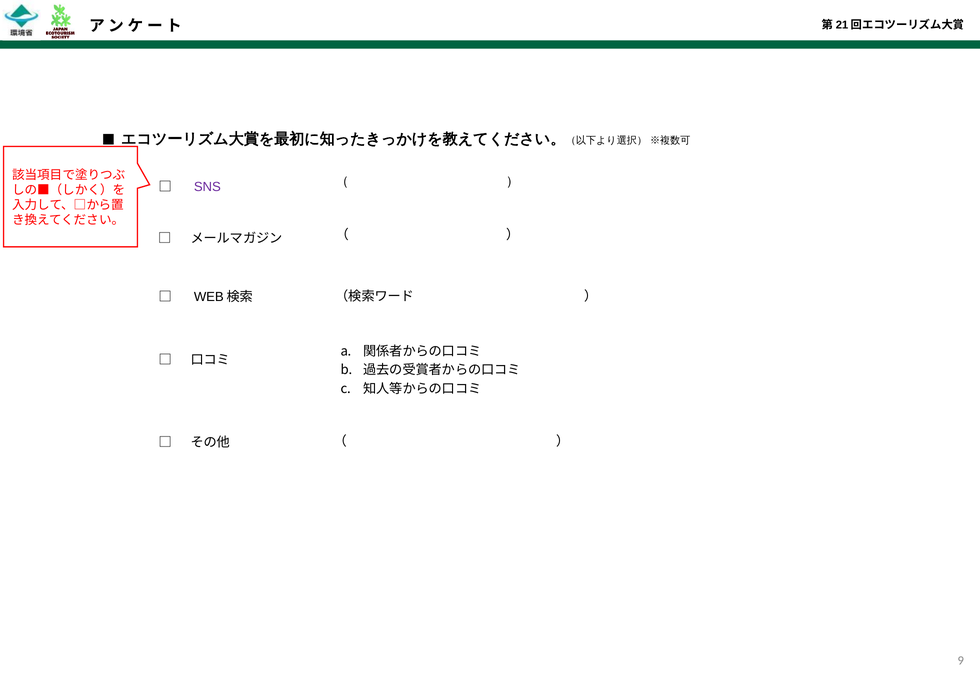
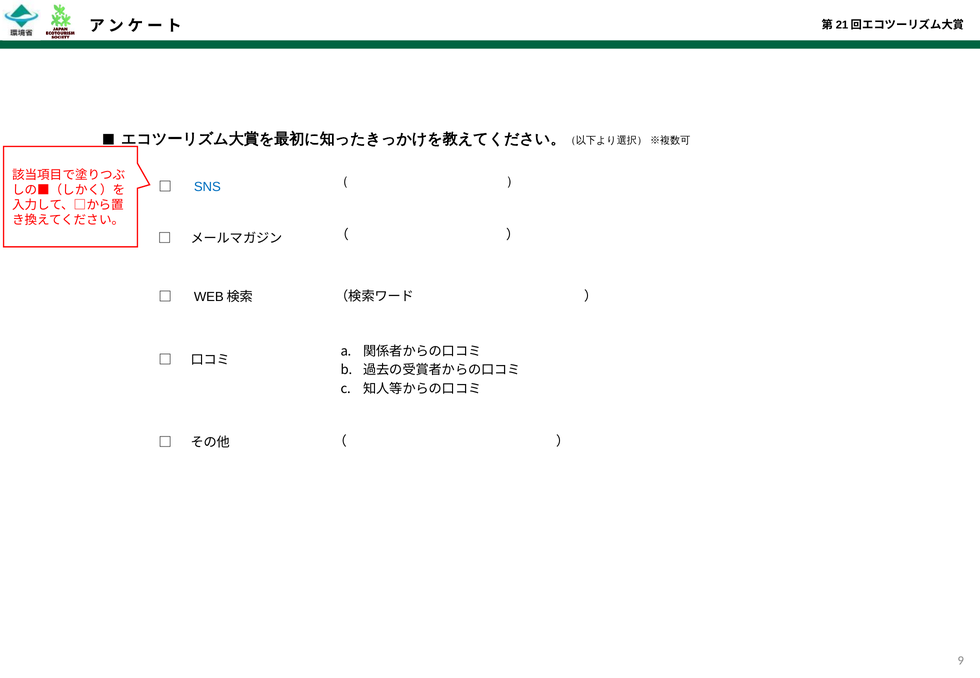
SNS colour: purple -> blue
